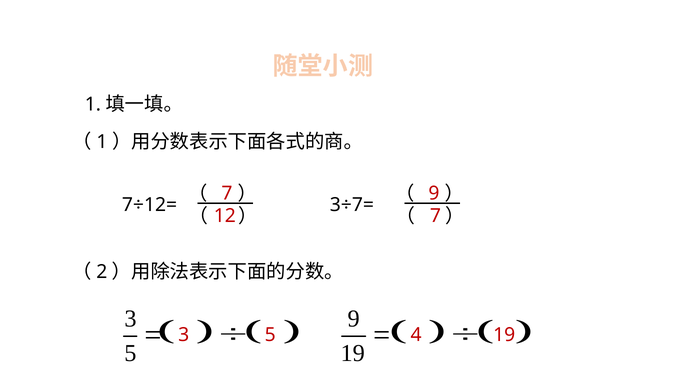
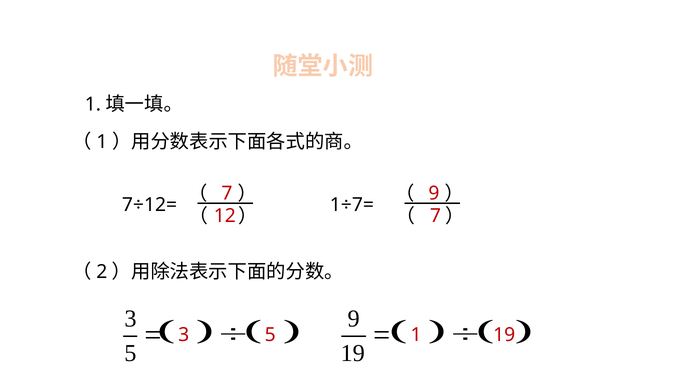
3÷7=: 3÷7= -> 1÷7=
5 4: 4 -> 1
